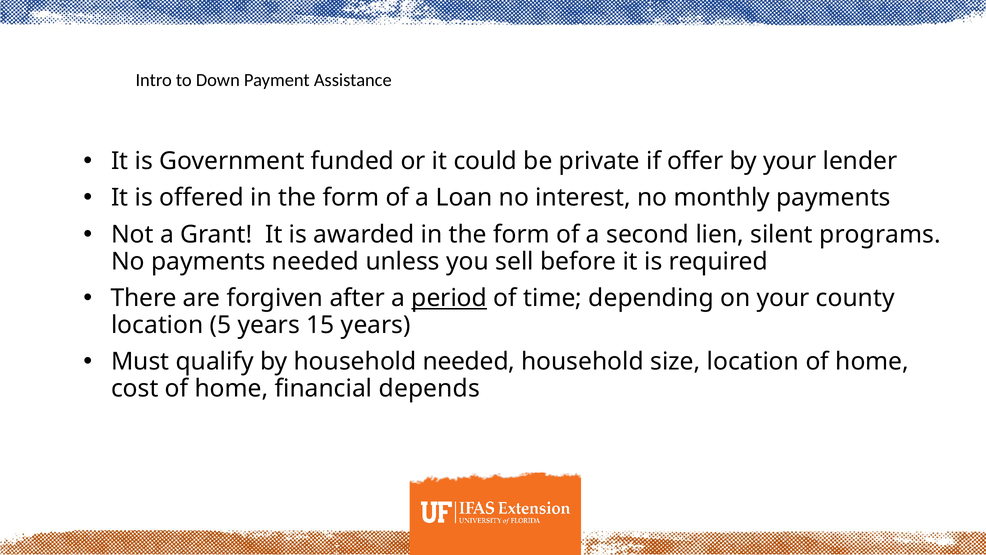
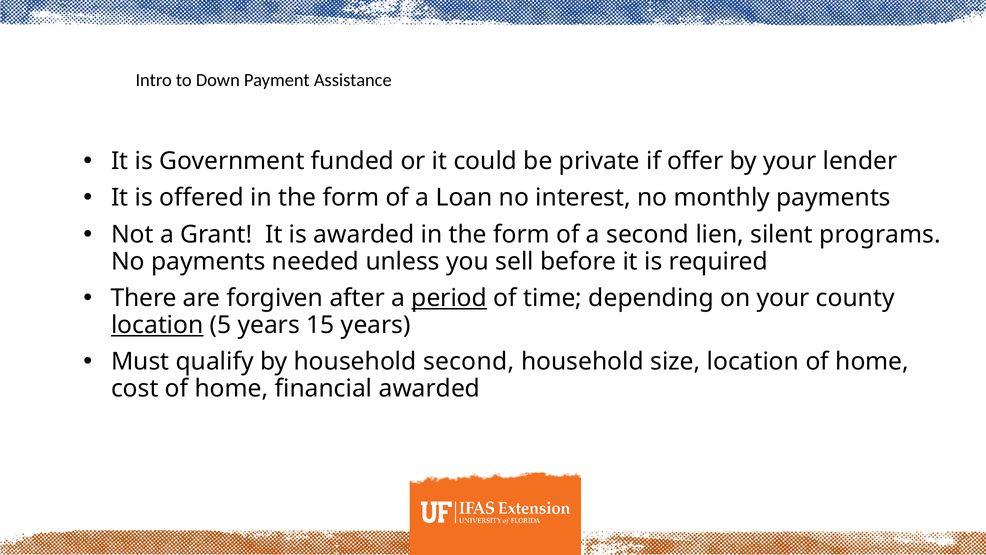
location at (157, 325) underline: none -> present
household needed: needed -> second
financial depends: depends -> awarded
